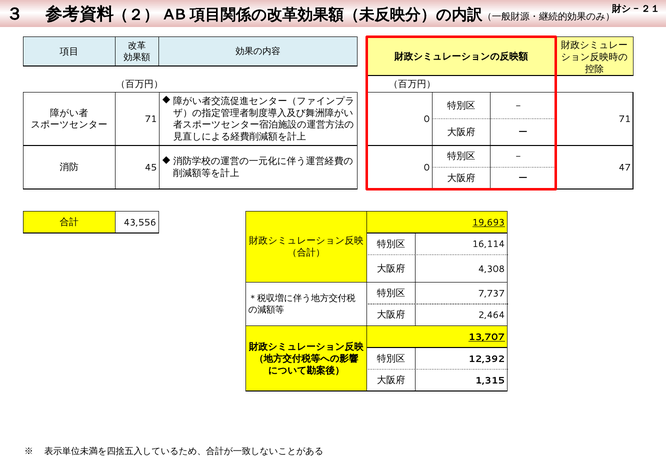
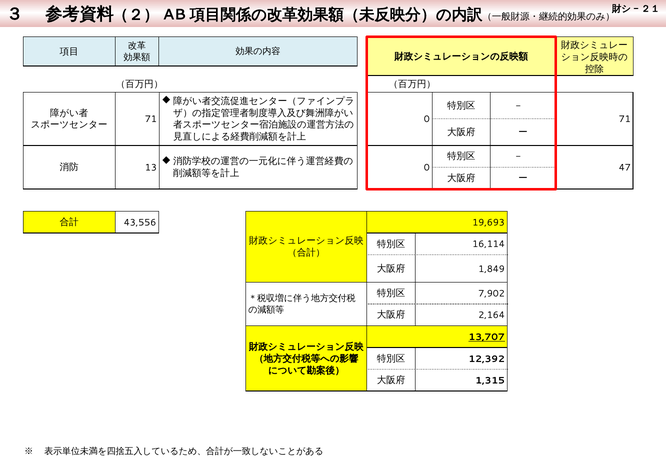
45: 45 -> 13
19,693 underline: present -> none
4,308: 4,308 -> 1,849
7,737: 7,737 -> 7,902
2,464: 2,464 -> 2,164
